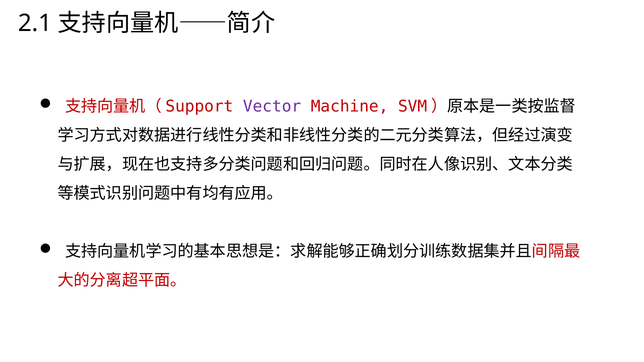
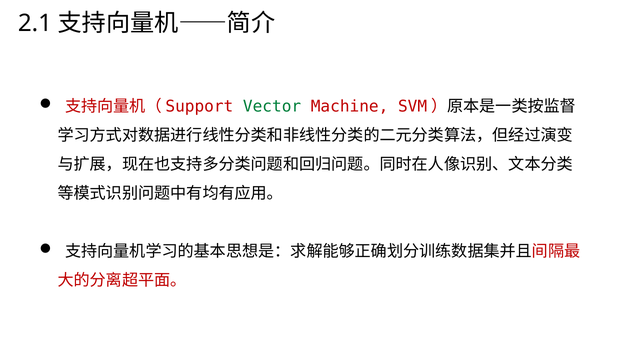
Vector colour: purple -> green
